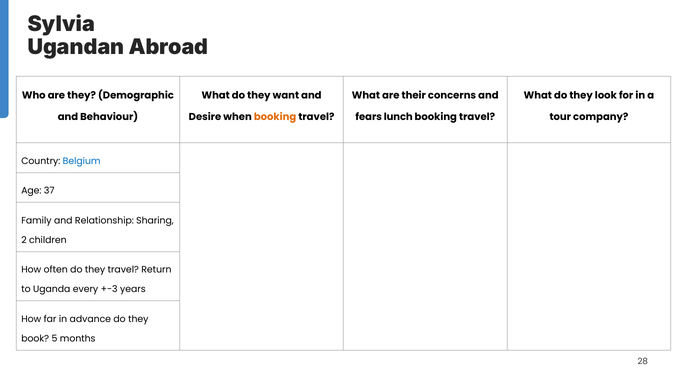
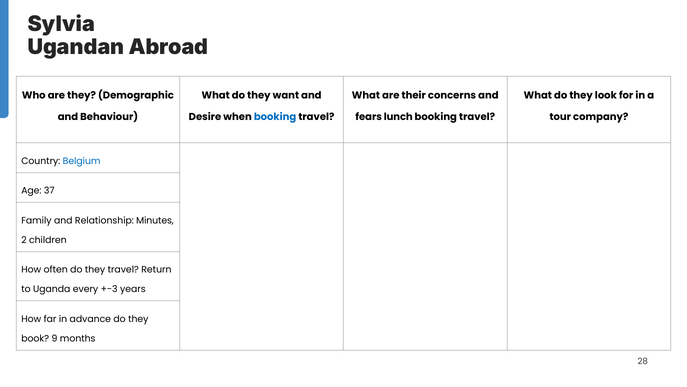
booking at (275, 117) colour: orange -> blue
Sharing: Sharing -> Minutes
5: 5 -> 9
